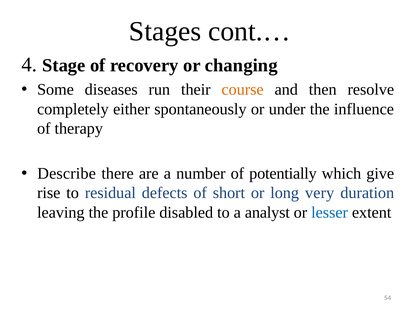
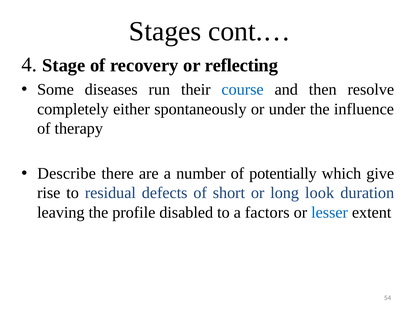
changing: changing -> reflecting
course colour: orange -> blue
very: very -> look
analyst: analyst -> factors
